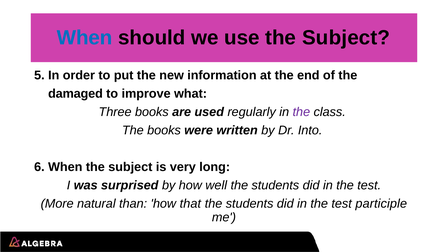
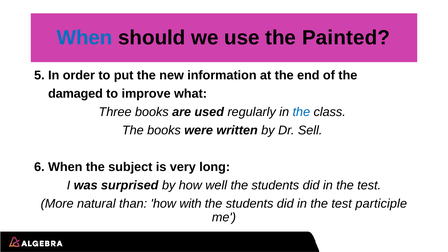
use the Subject: Subject -> Painted
the at (301, 112) colour: purple -> blue
Into: Into -> Sell
that: that -> with
